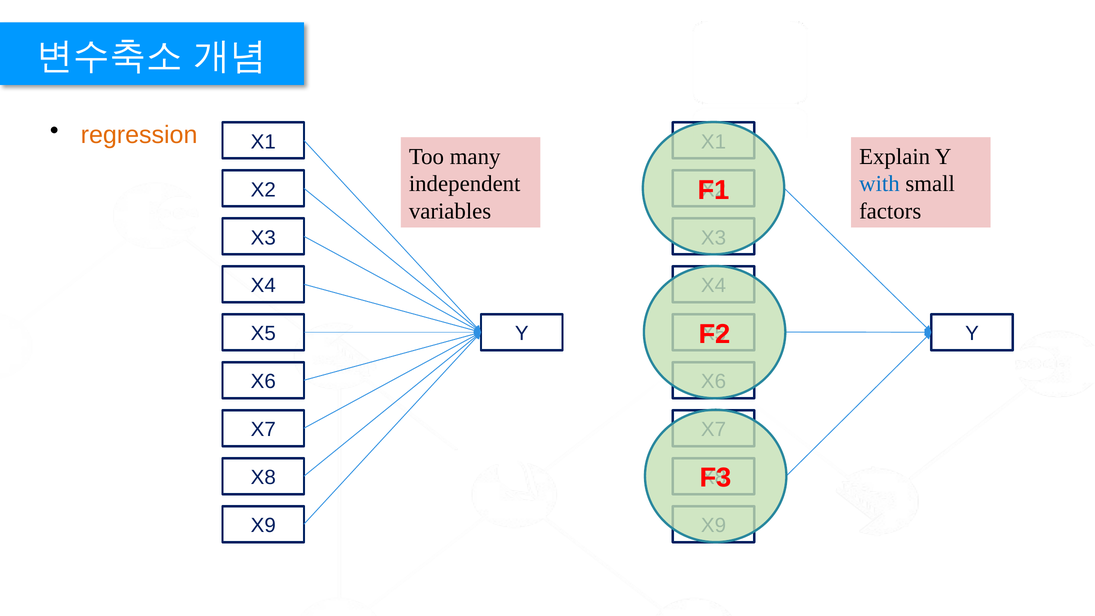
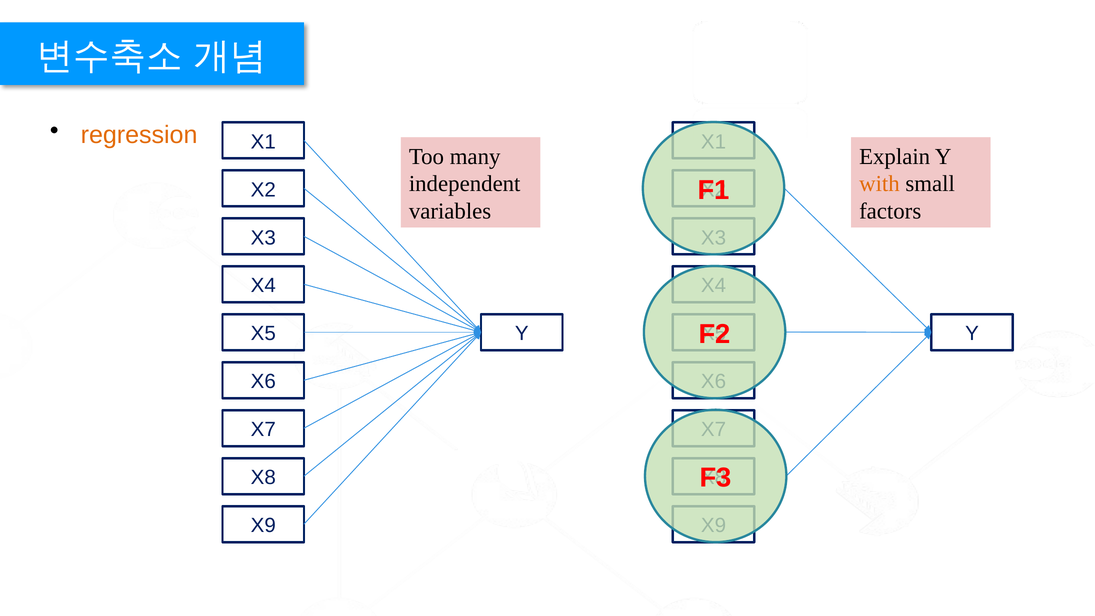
with colour: blue -> orange
